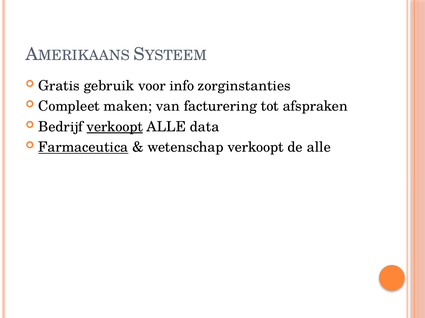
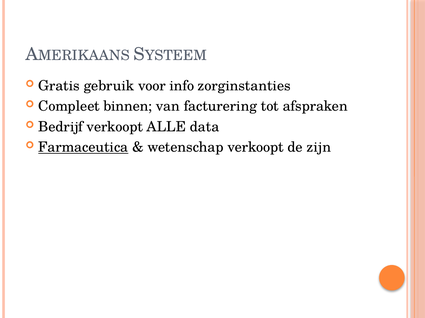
maken: maken -> binnen
verkoopt at (115, 127) underline: present -> none
de alle: alle -> zijn
